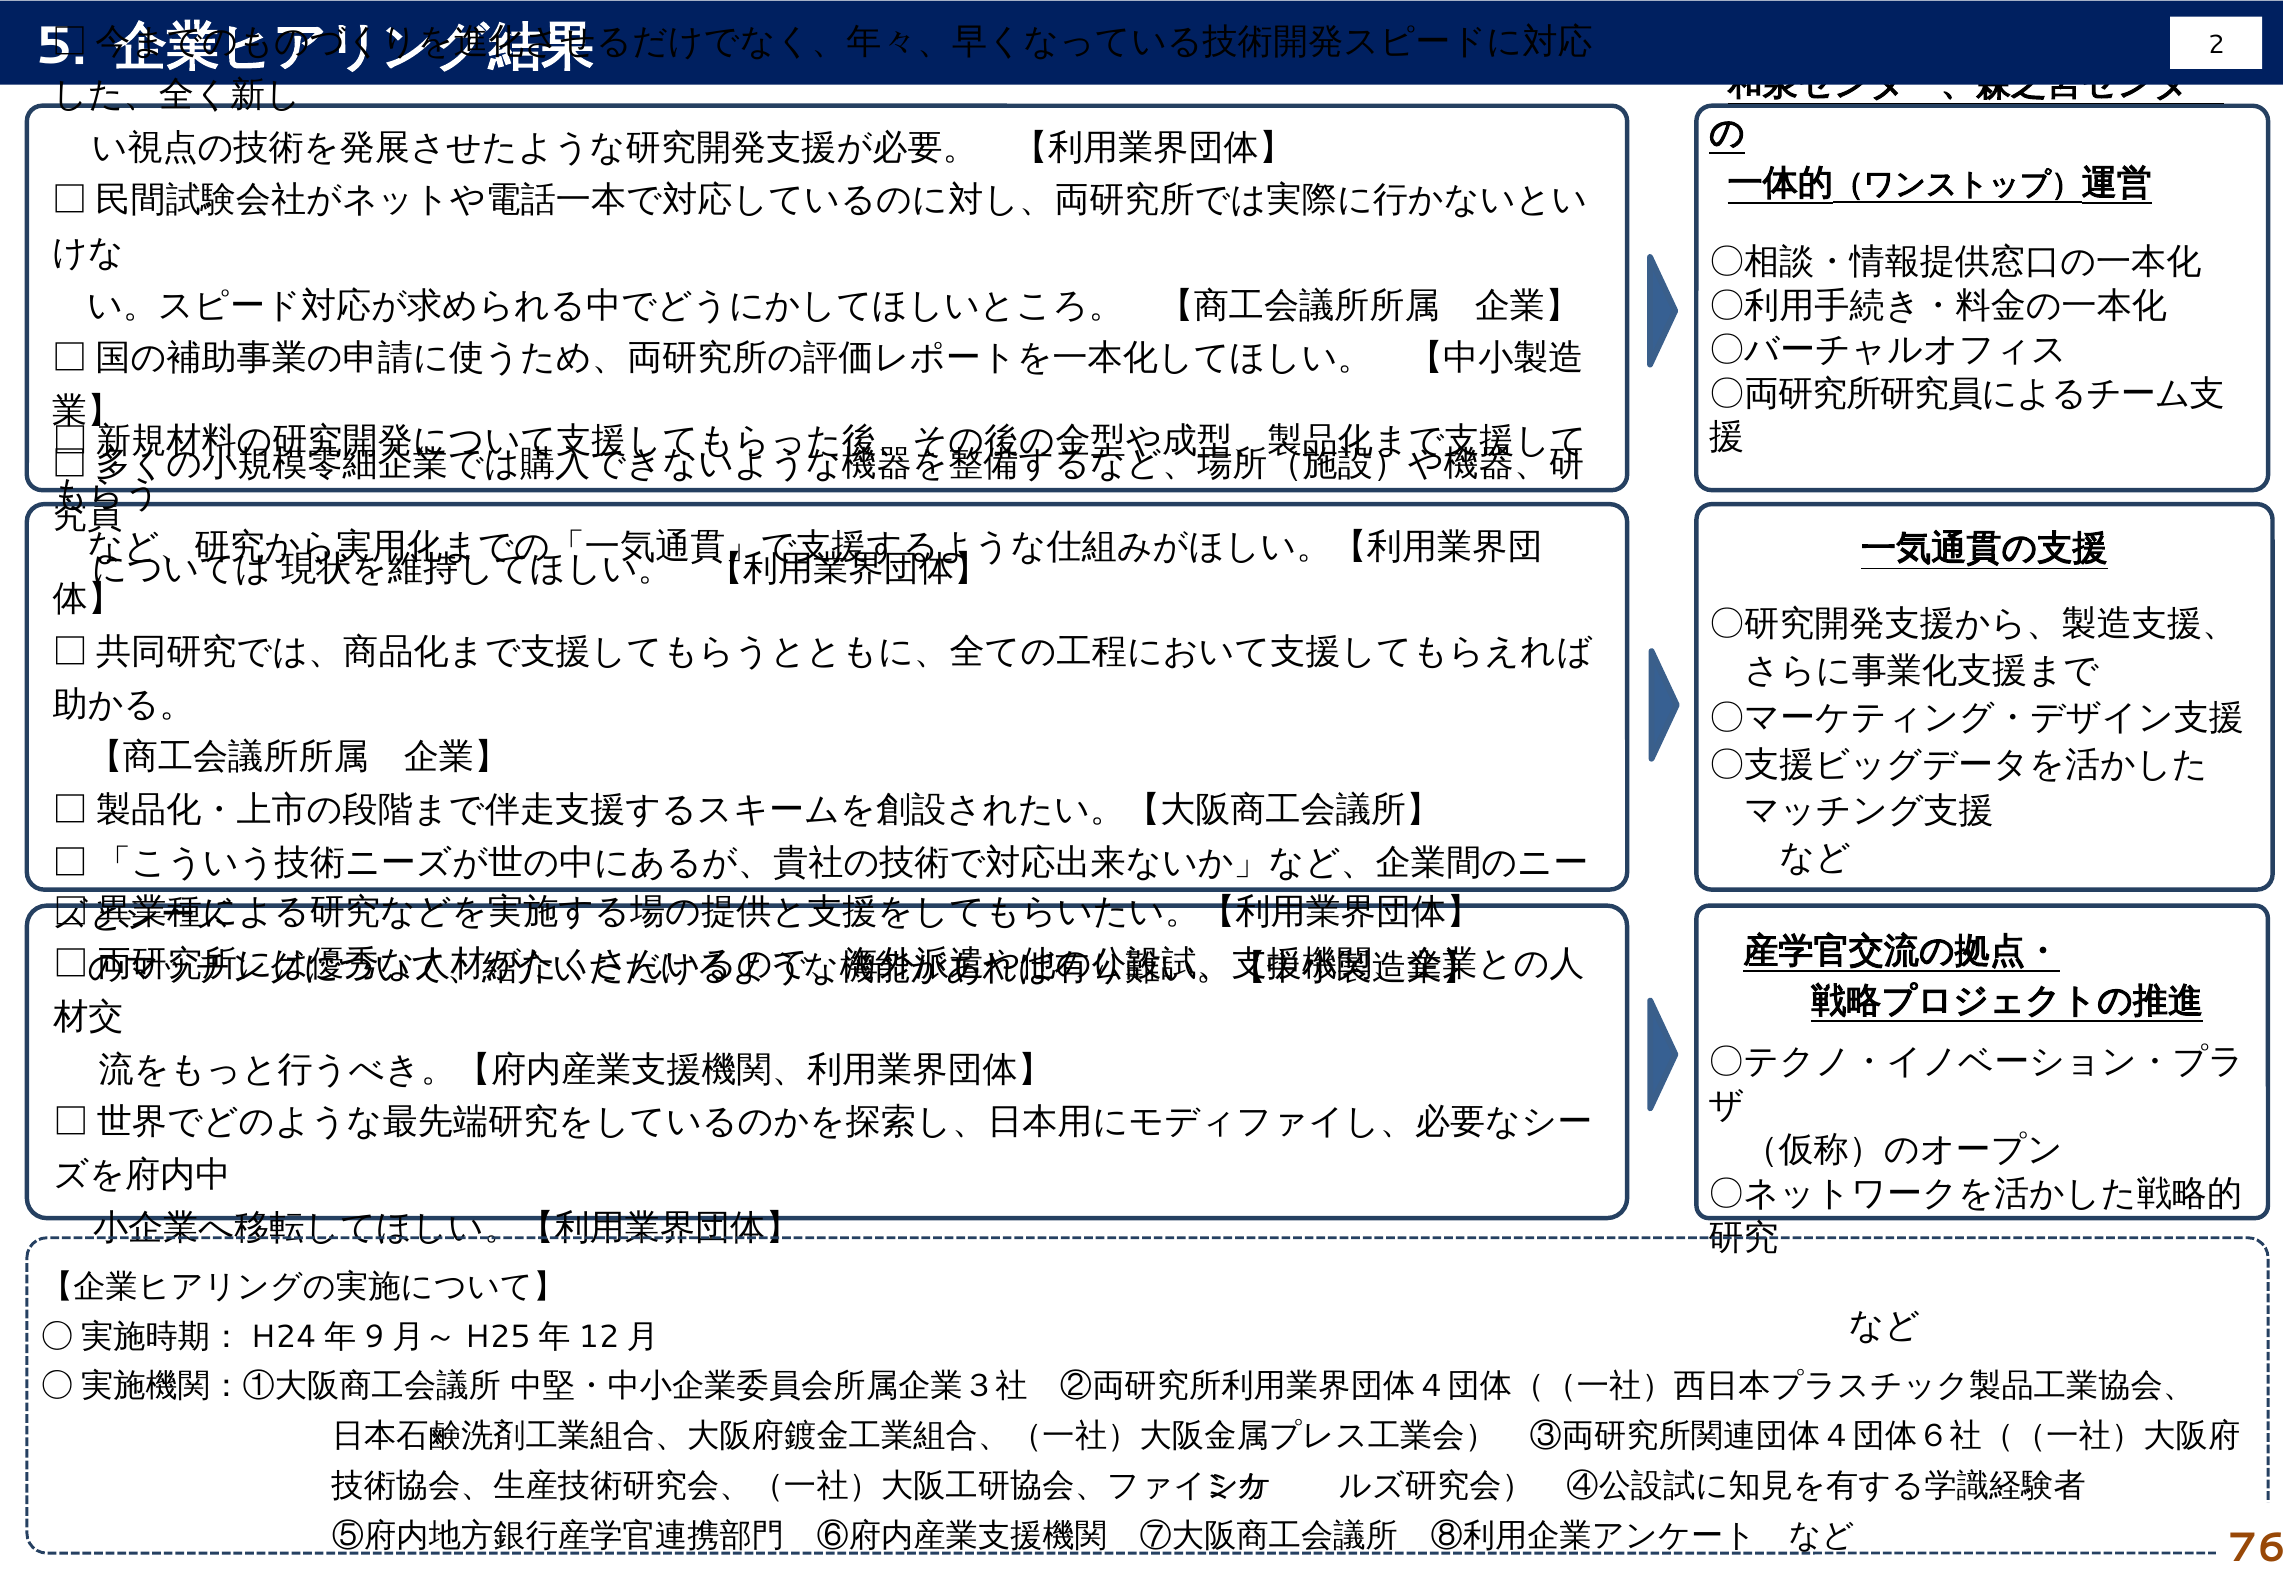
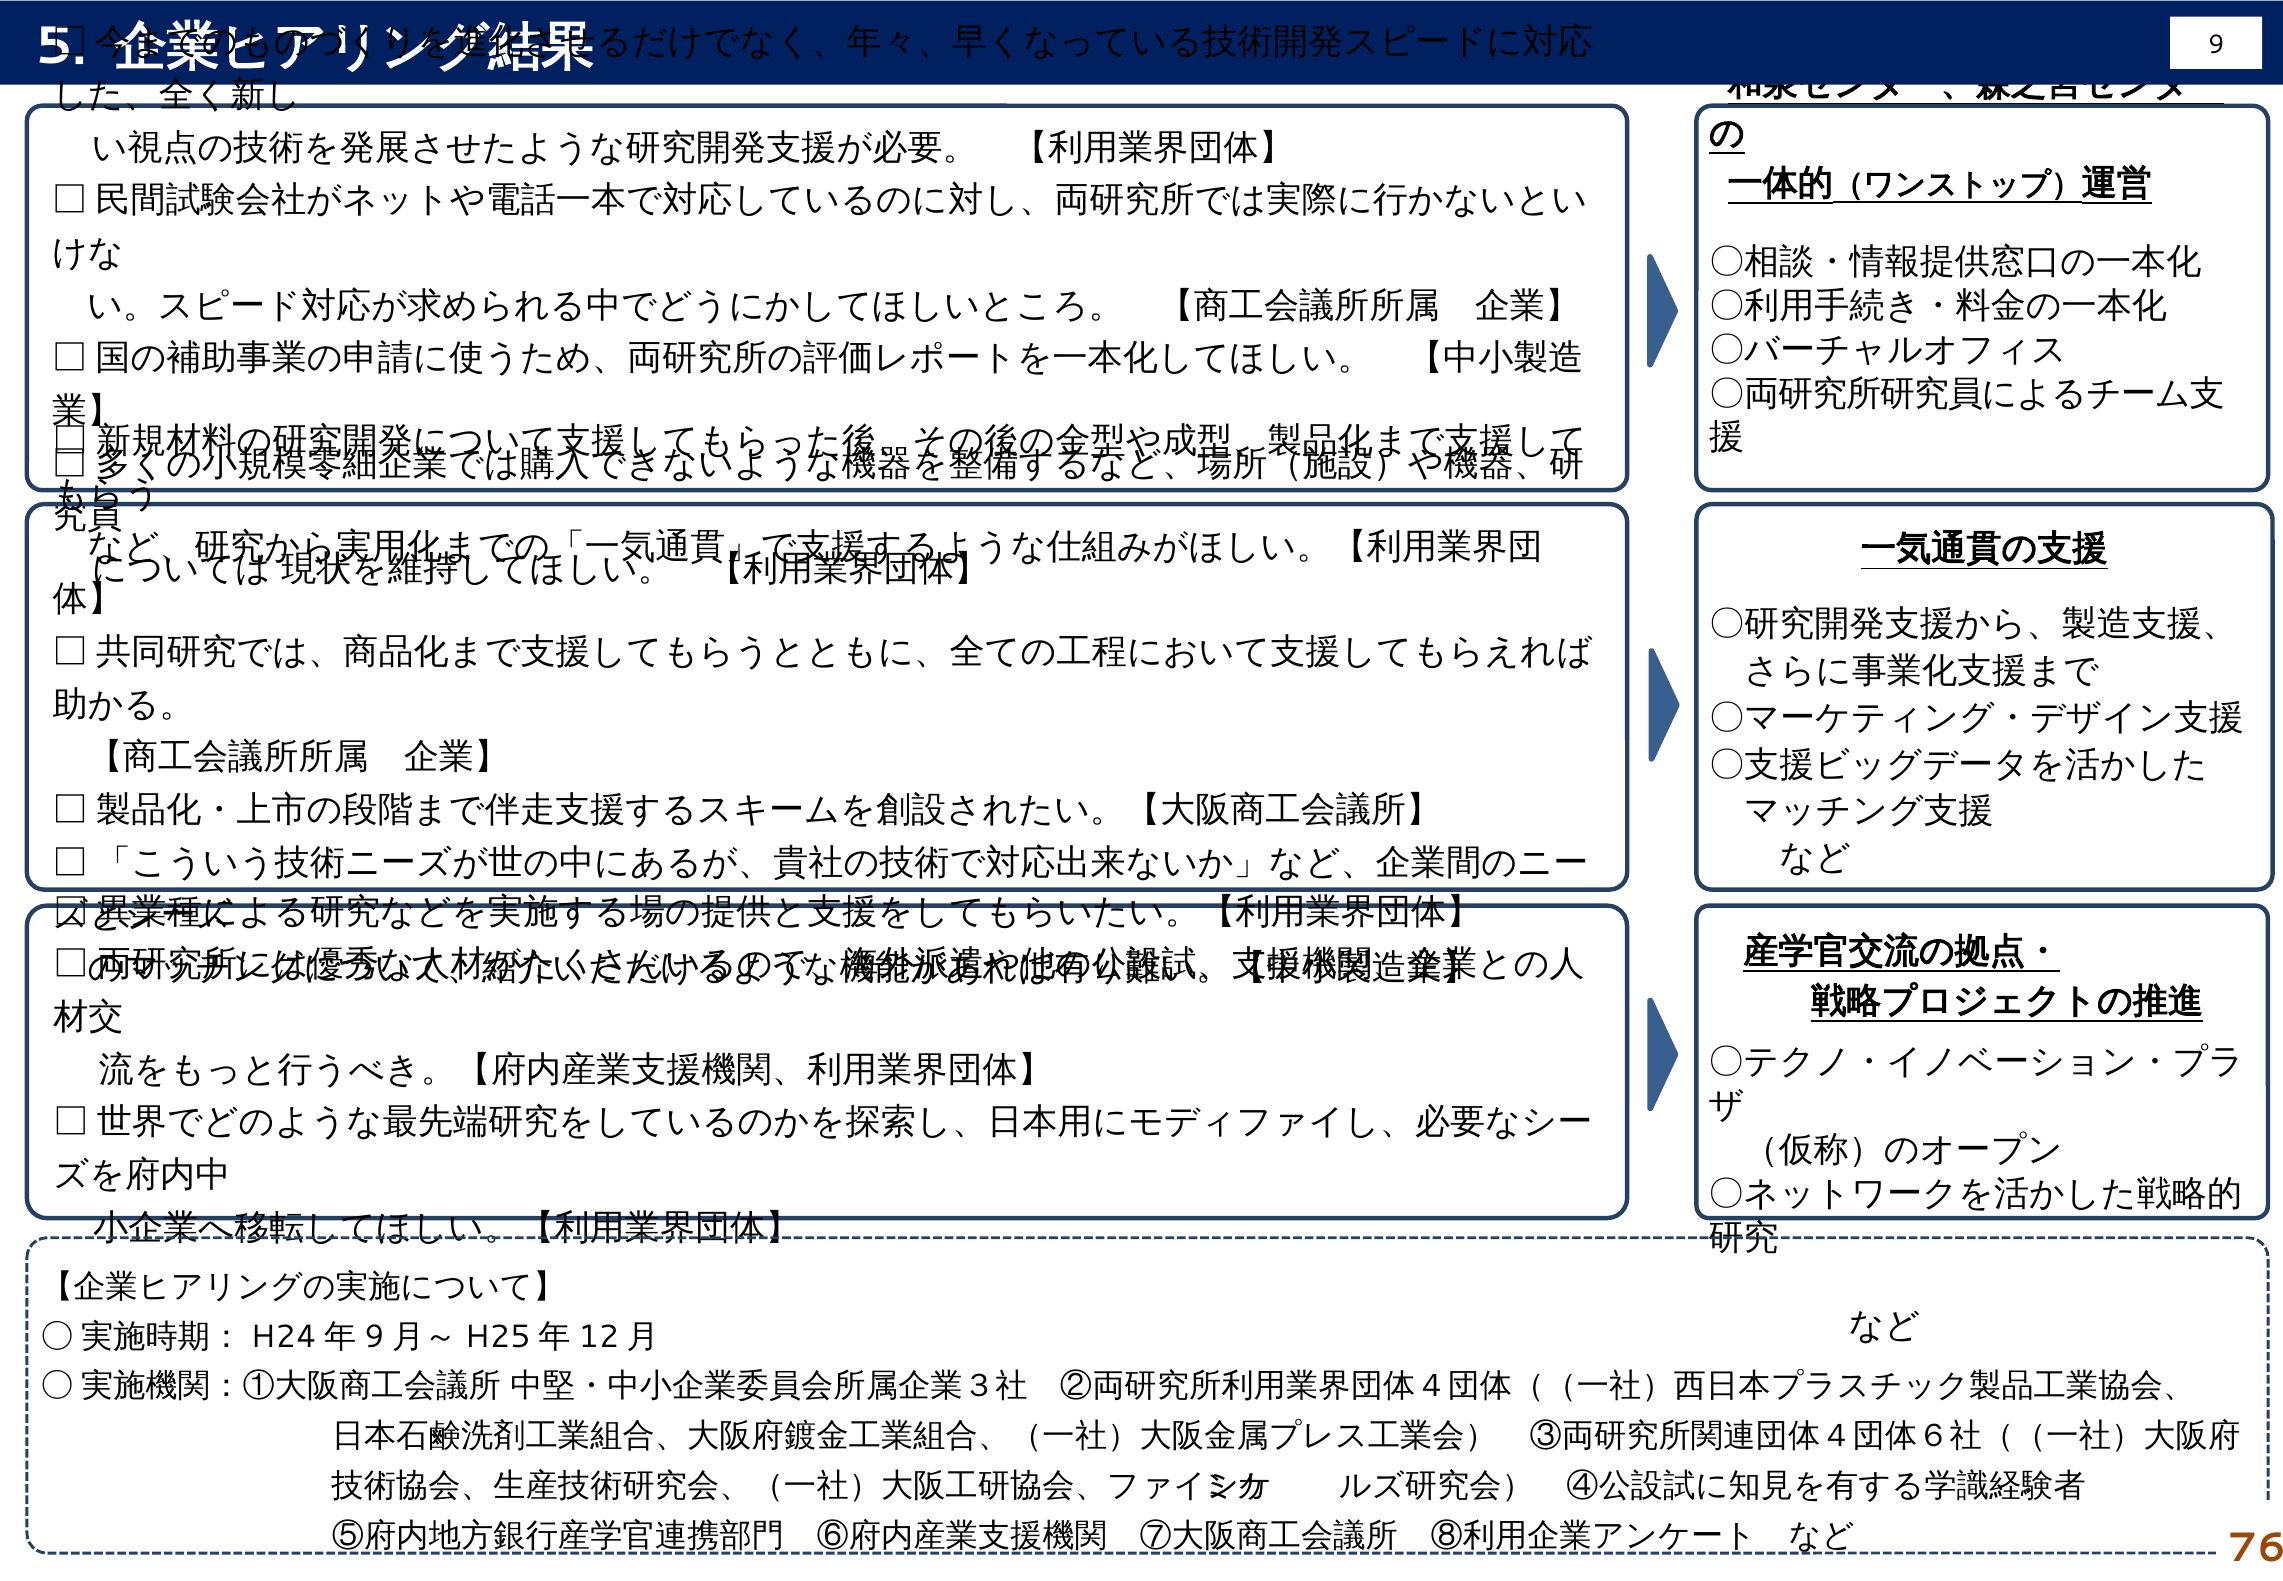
2: 2 -> 9
